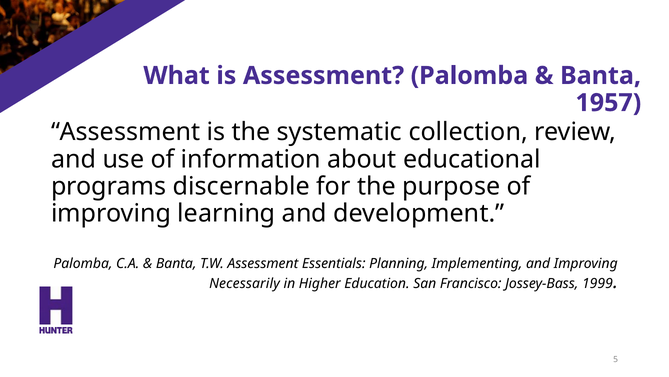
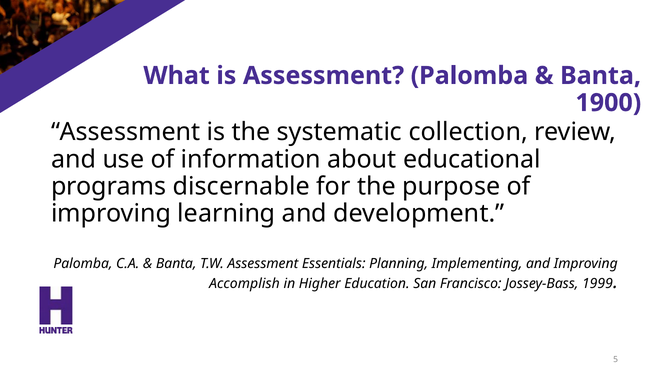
1957: 1957 -> 1900
Necessarily: Necessarily -> Accomplish
